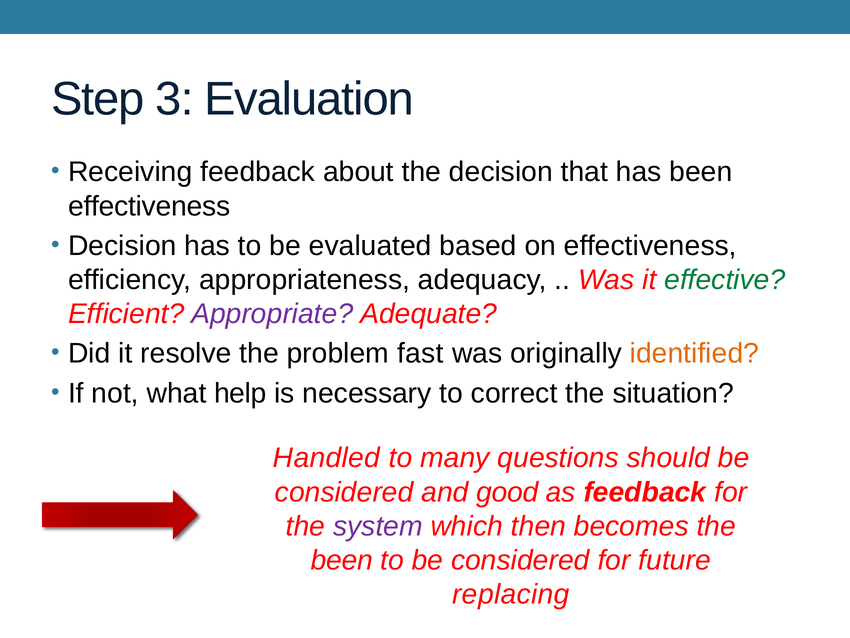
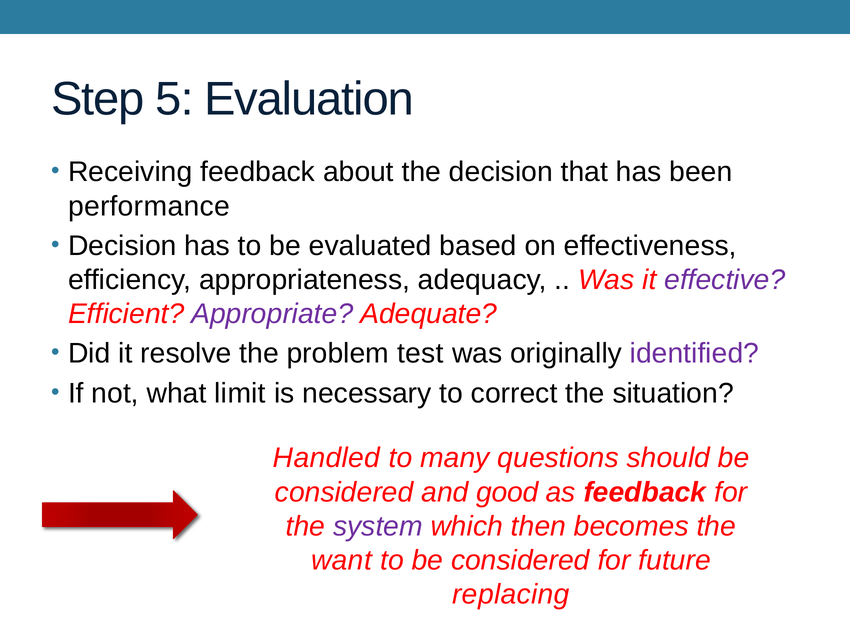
3: 3 -> 5
effectiveness at (149, 206): effectiveness -> performance
effective colour: green -> purple
fast: fast -> test
identified colour: orange -> purple
help: help -> limit
been at (342, 560): been -> want
